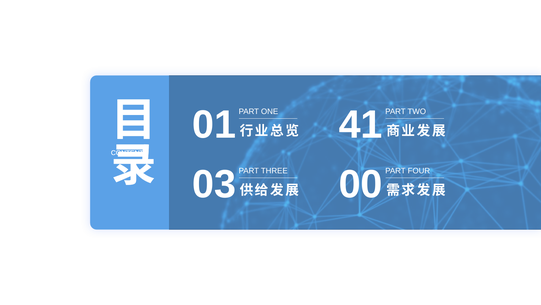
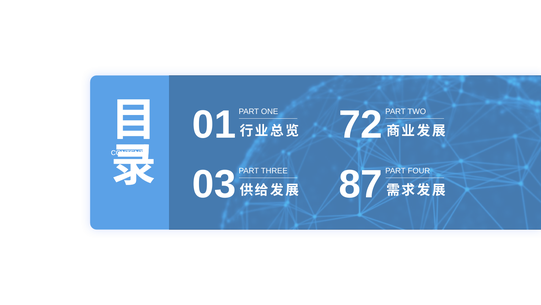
41: 41 -> 72
00: 00 -> 87
